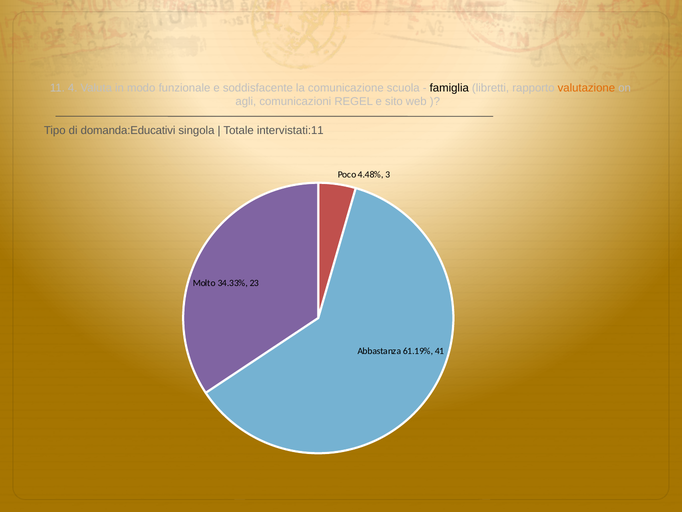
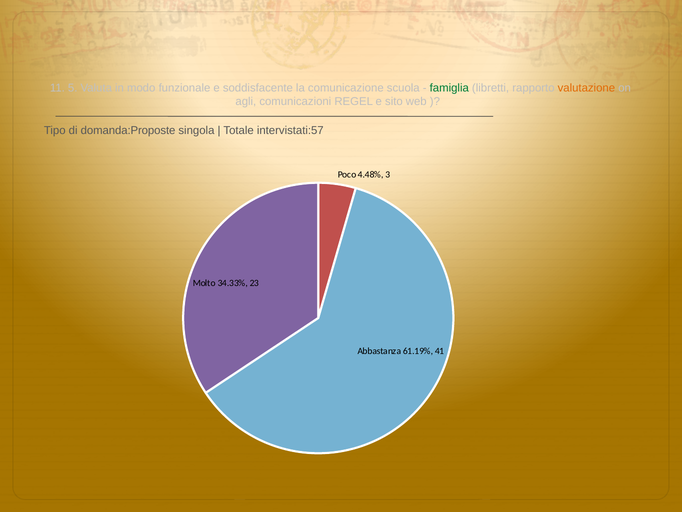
4: 4 -> 5
famiglia colour: black -> green
domanda:Educativi: domanda:Educativi -> domanda:Proposte
intervistati:11: intervistati:11 -> intervistati:57
